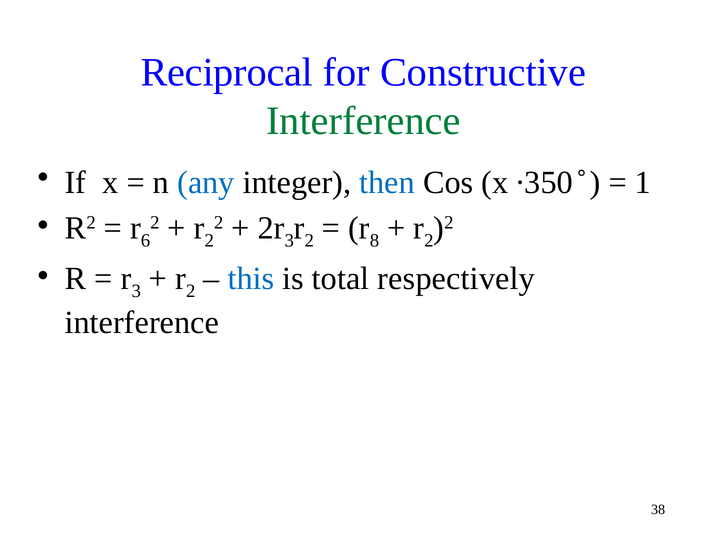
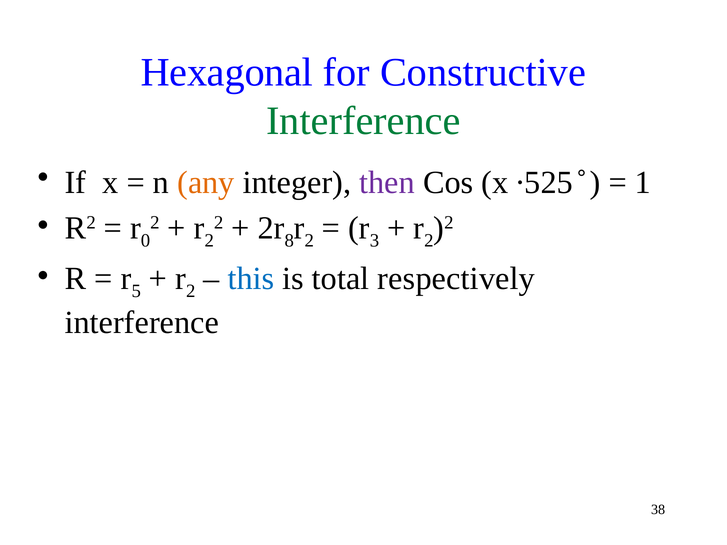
Reciprocal: Reciprocal -> Hexagonal
any colour: blue -> orange
then colour: blue -> purple
∙350: ∙350 -> ∙525
6: 6 -> 0
3 at (289, 241): 3 -> 8
8: 8 -> 3
r 3: 3 -> 5
